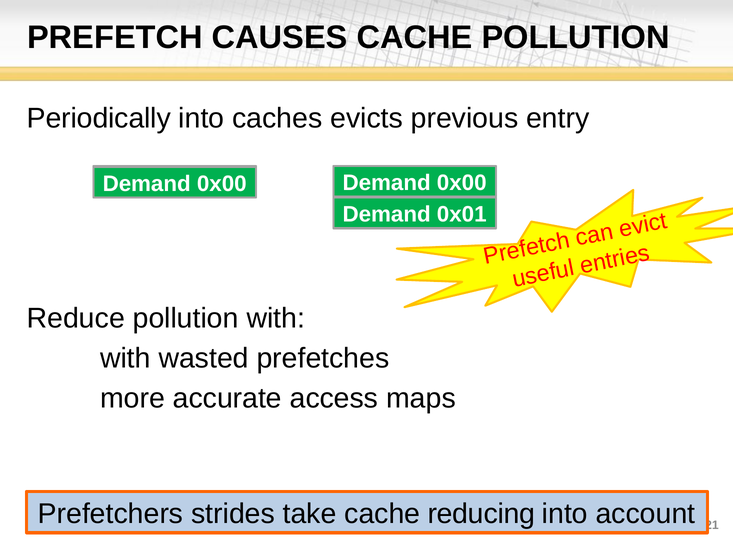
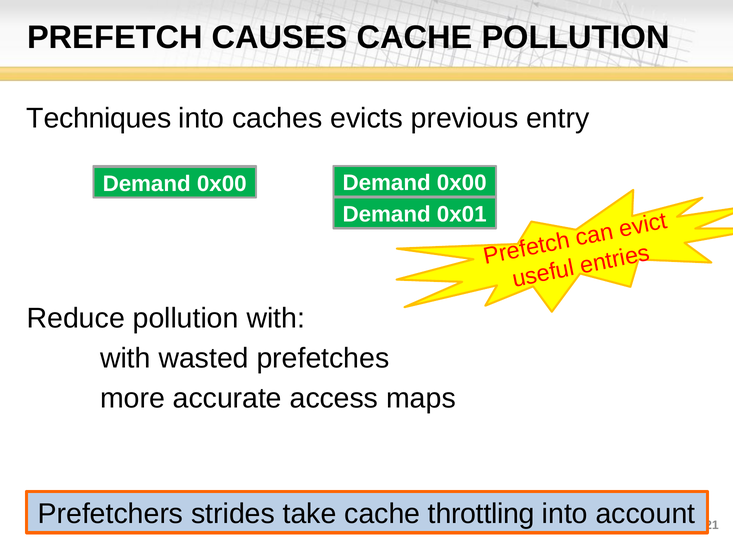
Periodically: Periodically -> Techniques
reducing: reducing -> throttling
